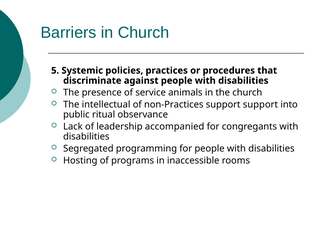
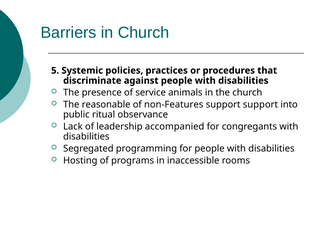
intellectual: intellectual -> reasonable
non-Practices: non-Practices -> non-Features
